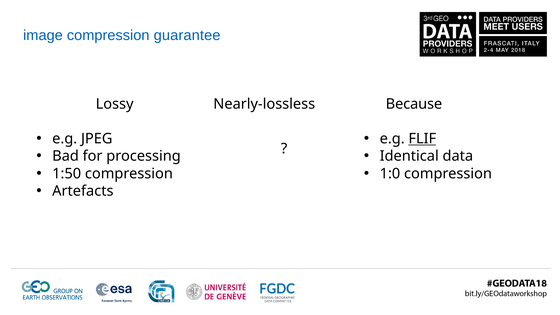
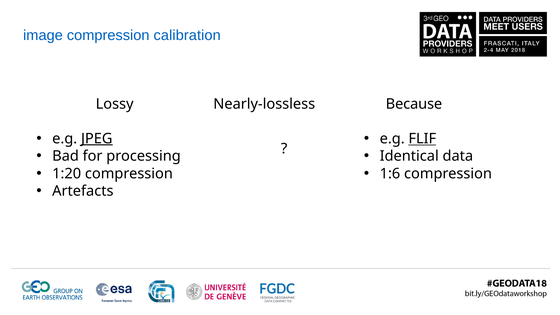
guarantee: guarantee -> calibration
JPEG underline: none -> present
1:50: 1:50 -> 1:20
1:0: 1:0 -> 1:6
